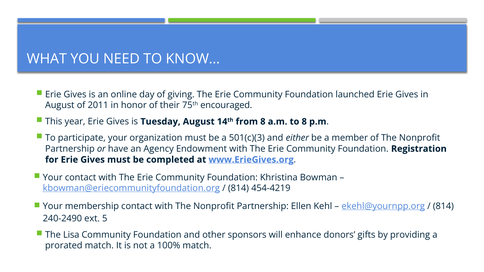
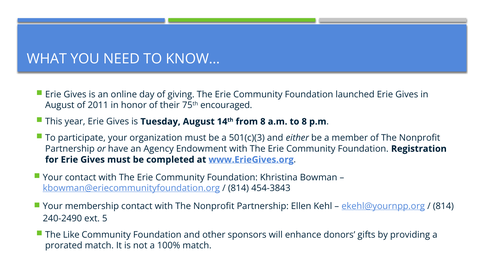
454-4219: 454-4219 -> 454-3843
Lisa: Lisa -> Like
